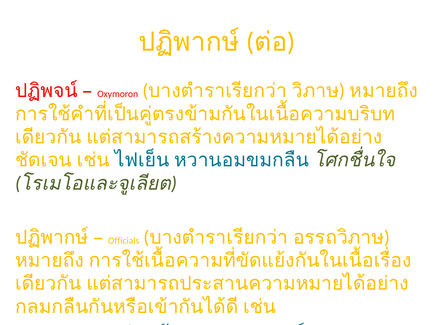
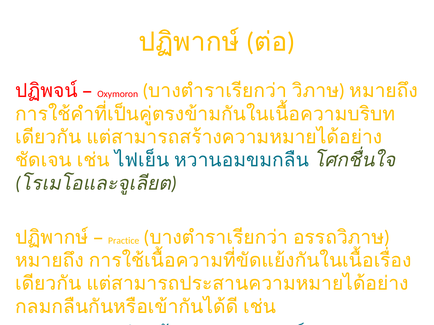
Officials: Officials -> Practice
